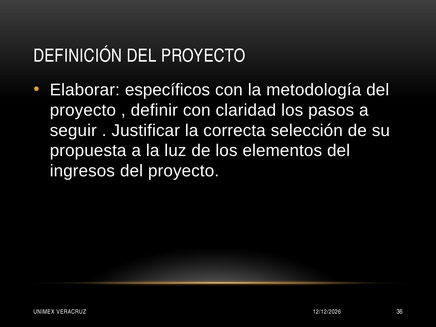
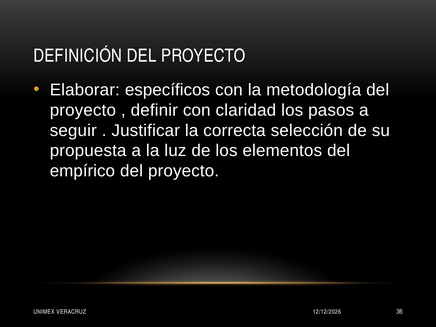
ingresos: ingresos -> empírico
